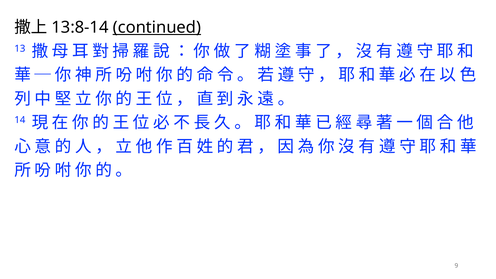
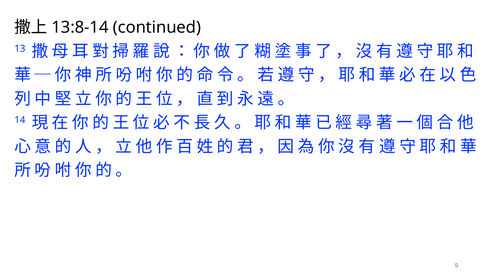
continued underline: present -> none
